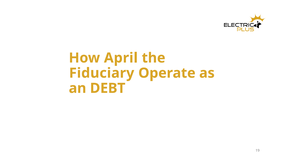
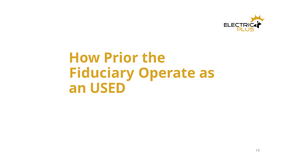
April: April -> Prior
DEBT: DEBT -> USED
